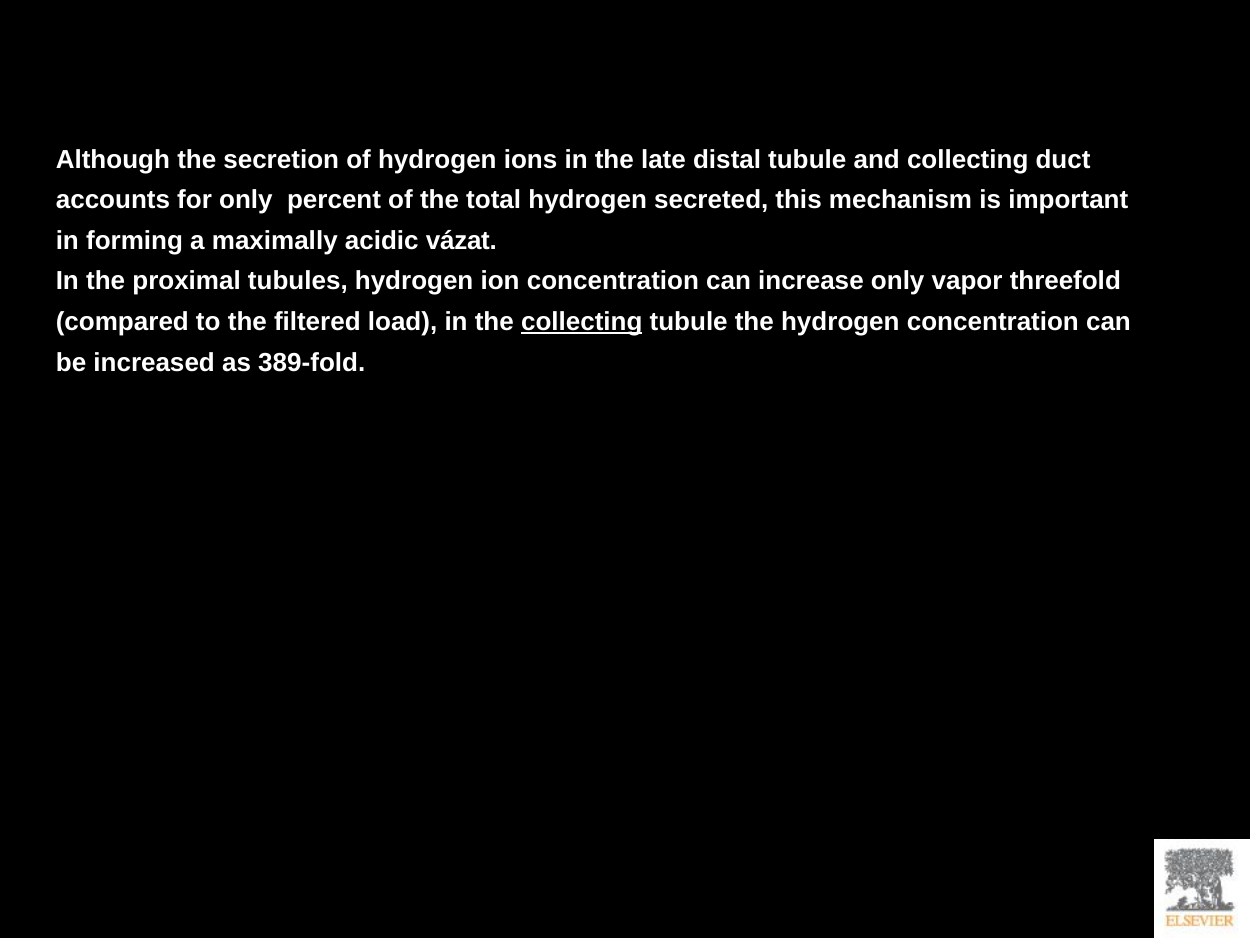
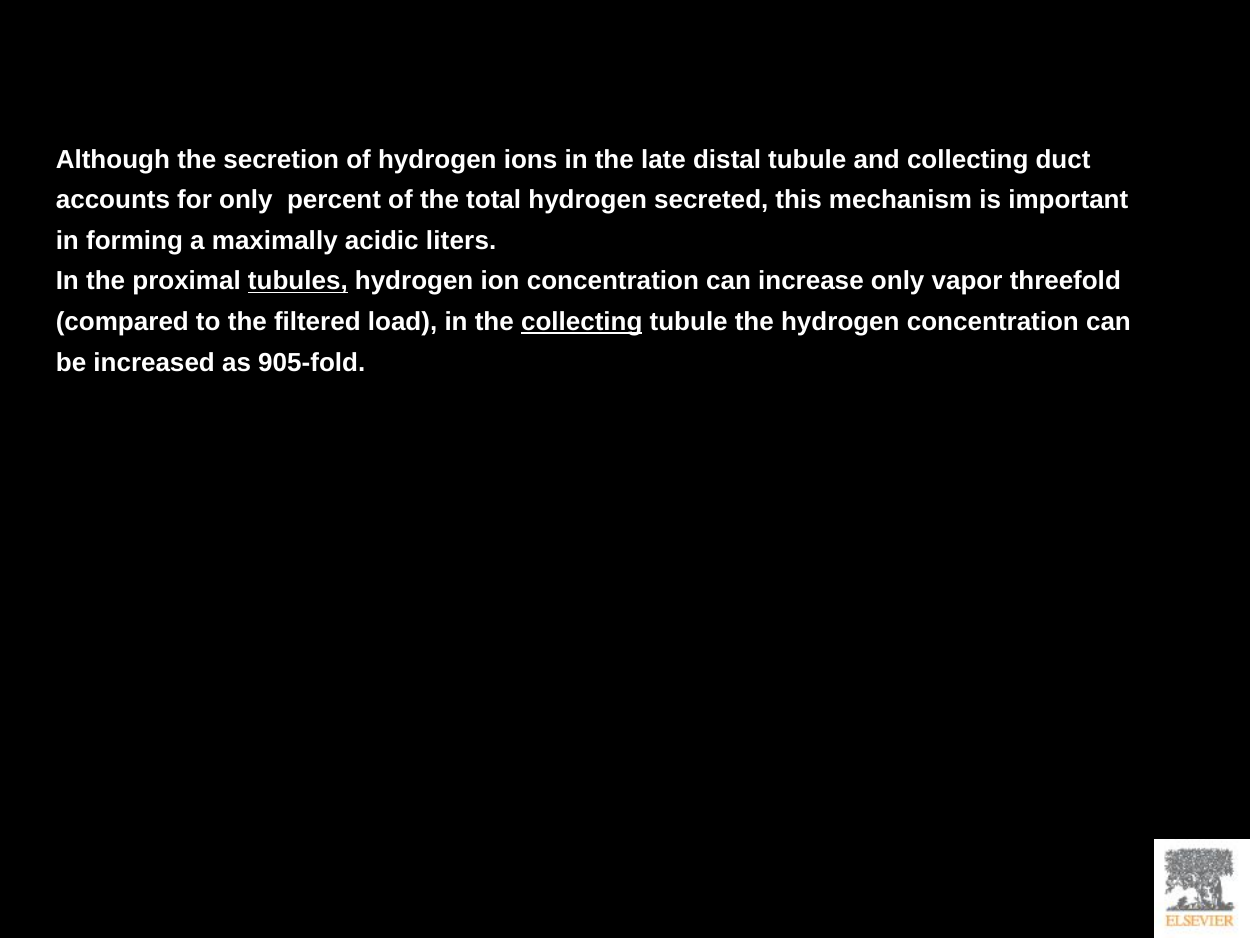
vázat: vázat -> liters
tubules underline: none -> present
389-fold: 389-fold -> 905-fold
